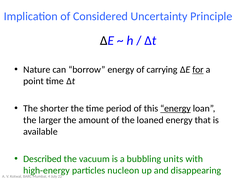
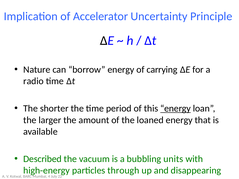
Considered: Considered -> Accelerator
for underline: present -> none
point: point -> radio
nucleon: nucleon -> through
